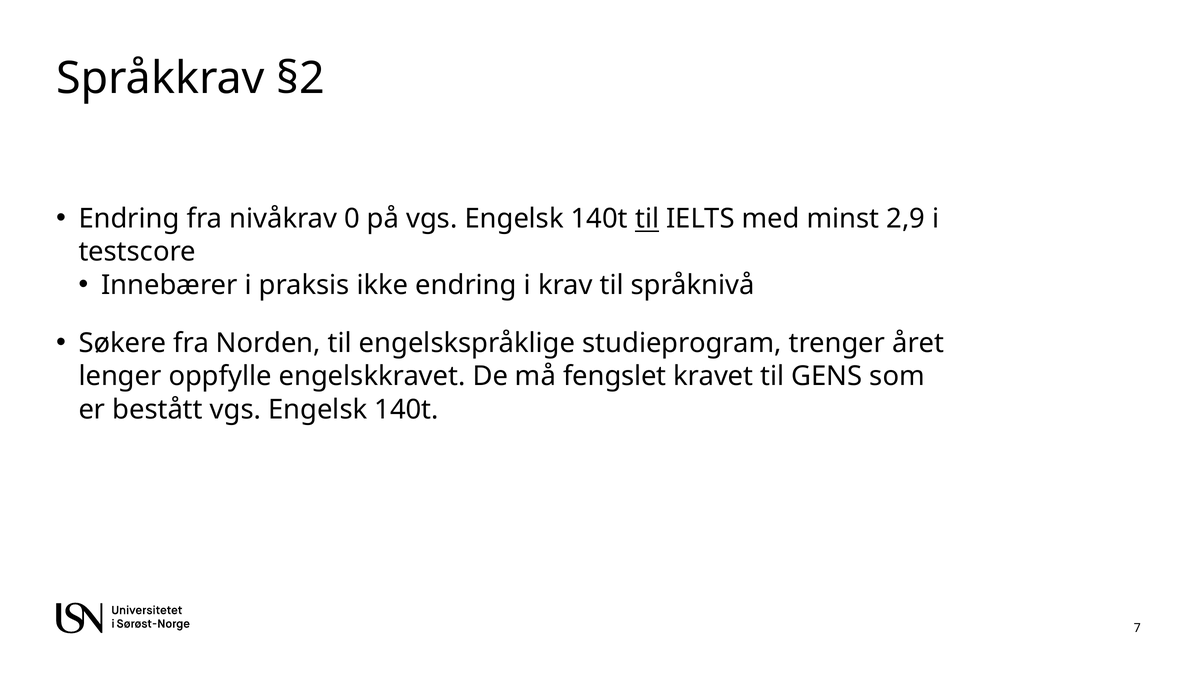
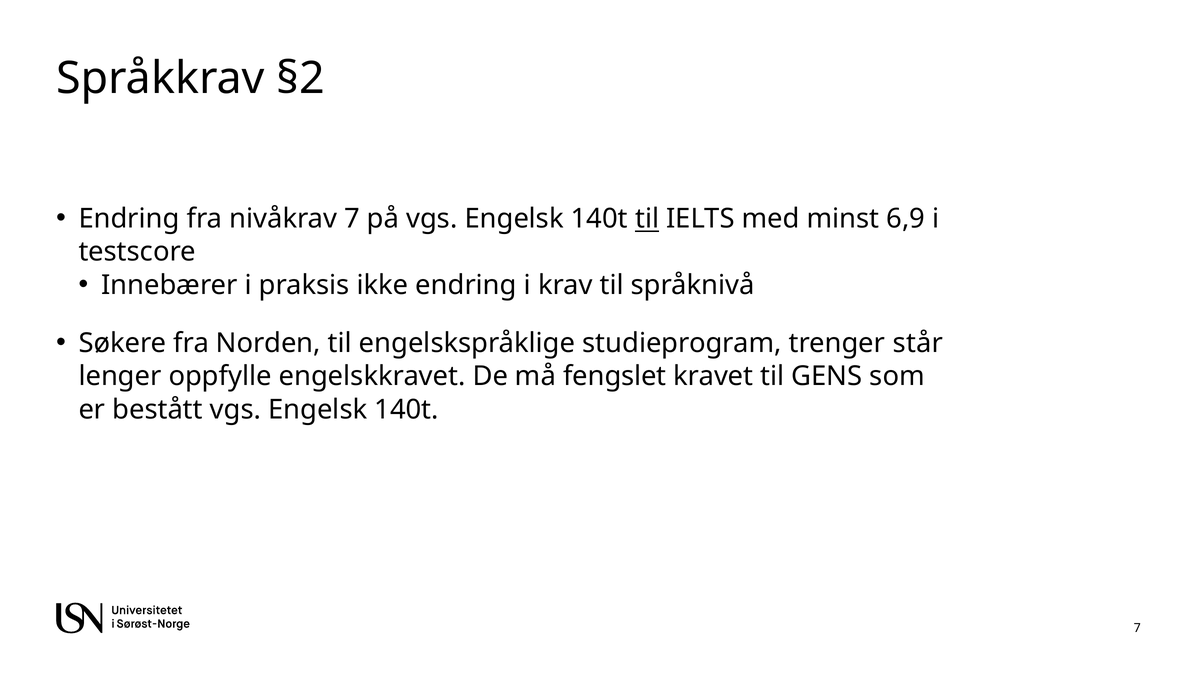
nivåkrav 0: 0 -> 7
2,9: 2,9 -> 6,9
året: året -> står
